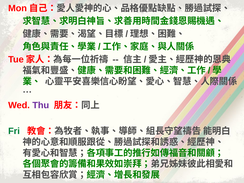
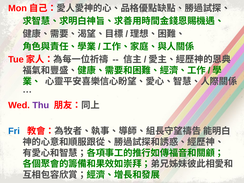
Fri colour: green -> blue
